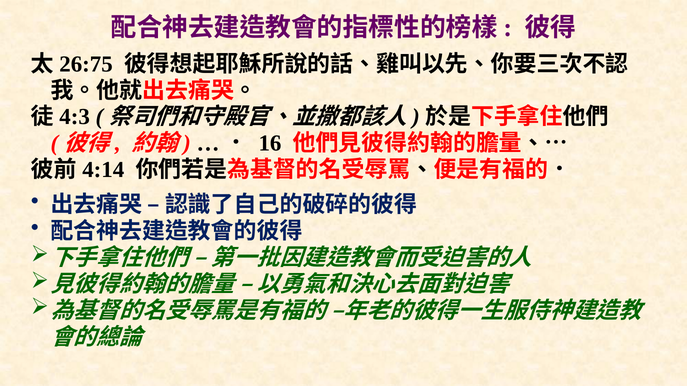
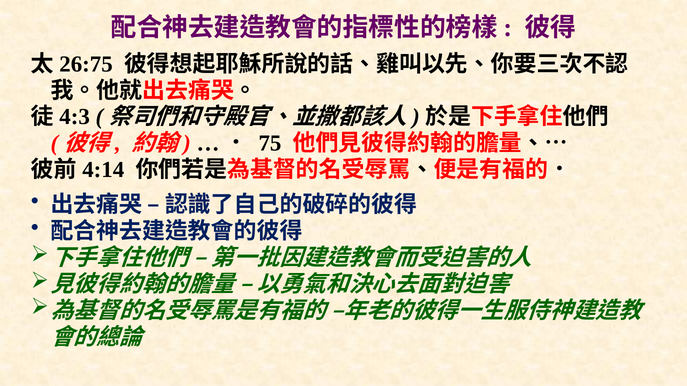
16: 16 -> 75
